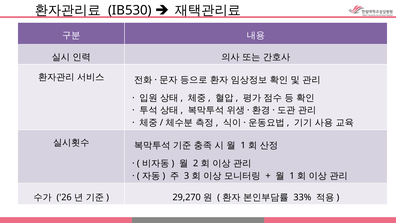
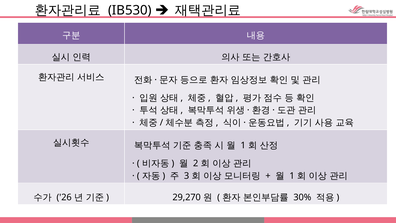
33%: 33% -> 30%
